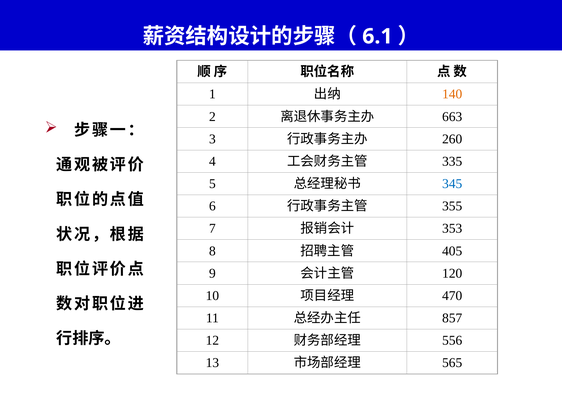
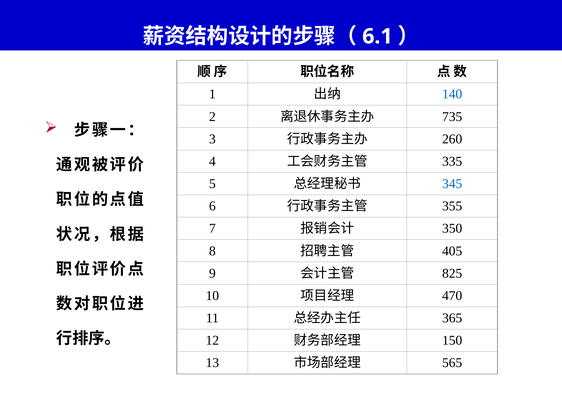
140 colour: orange -> blue
663: 663 -> 735
353: 353 -> 350
120: 120 -> 825
857: 857 -> 365
556: 556 -> 150
